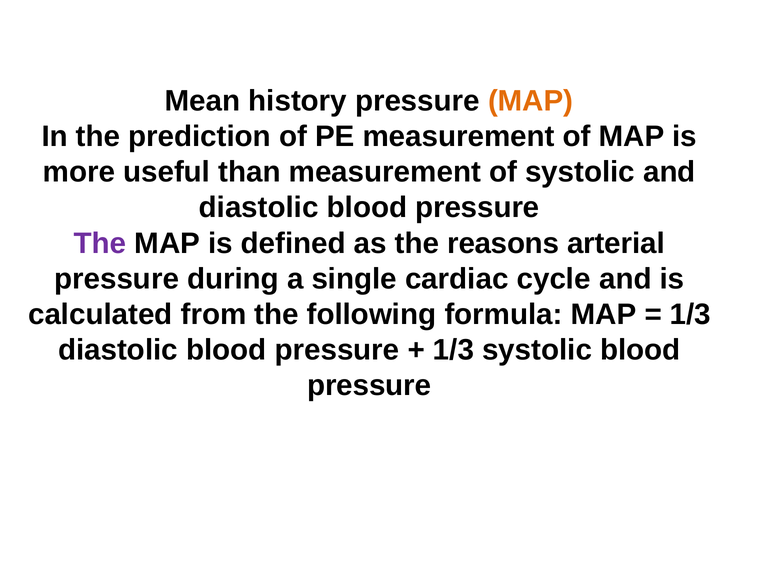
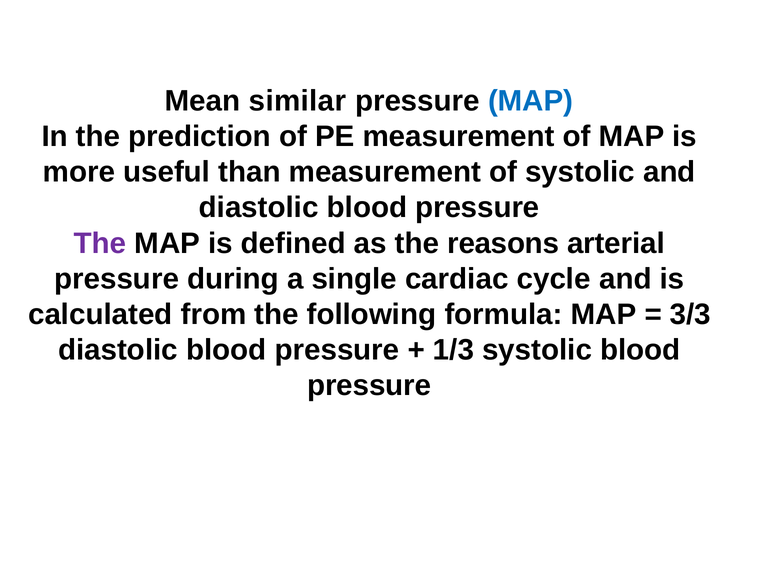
history: history -> similar
MAP at (531, 101) colour: orange -> blue
1/3 at (690, 314): 1/3 -> 3/3
